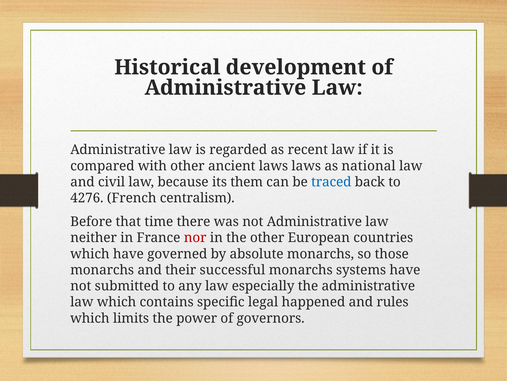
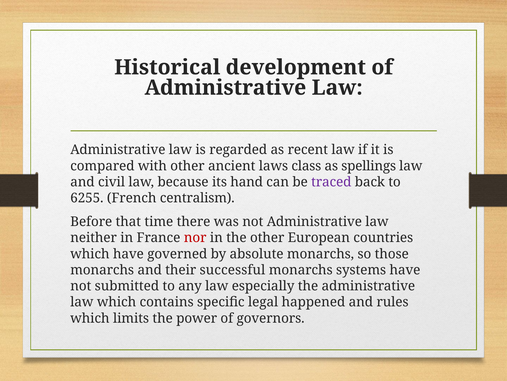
laws laws: laws -> class
national: national -> spellings
them: them -> hand
traced colour: blue -> purple
4276: 4276 -> 6255
